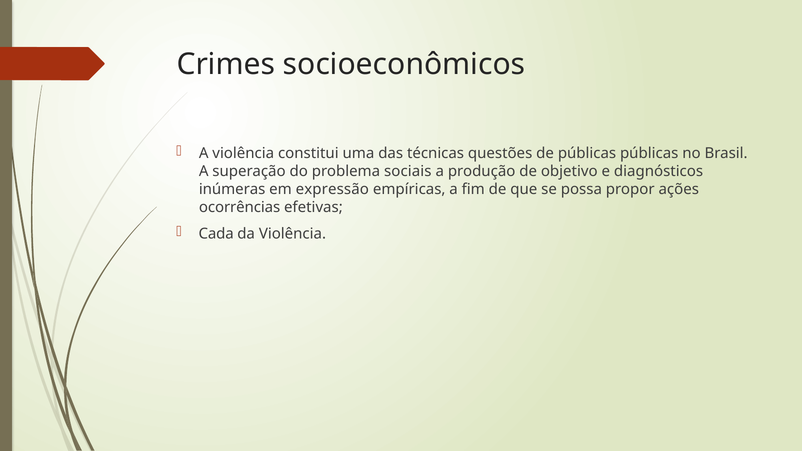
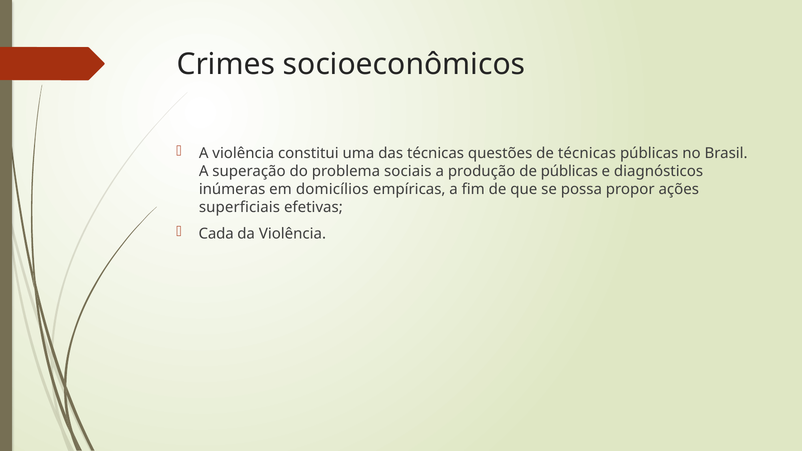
de públicas: públicas -> técnicas
de objetivo: objetivo -> públicas
expressão: expressão -> domicílios
ocorrências: ocorrências -> superficiais
